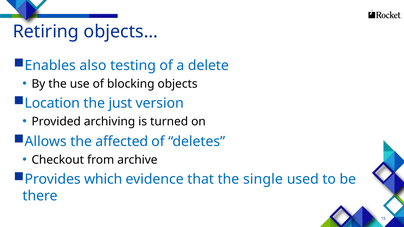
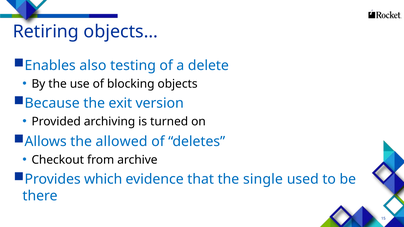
Location: Location -> Because
just: just -> exit
affected: affected -> allowed
